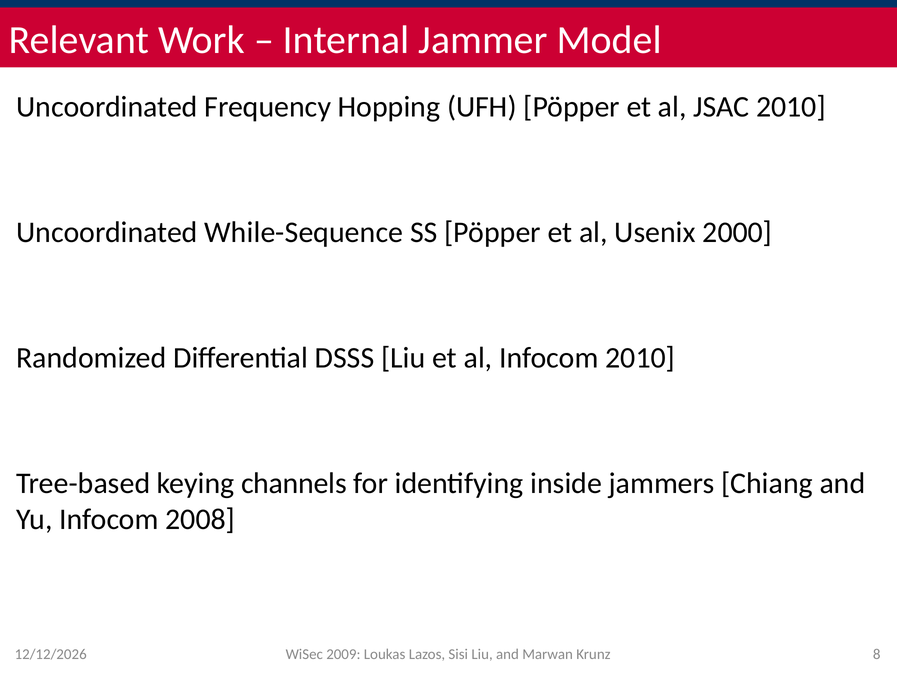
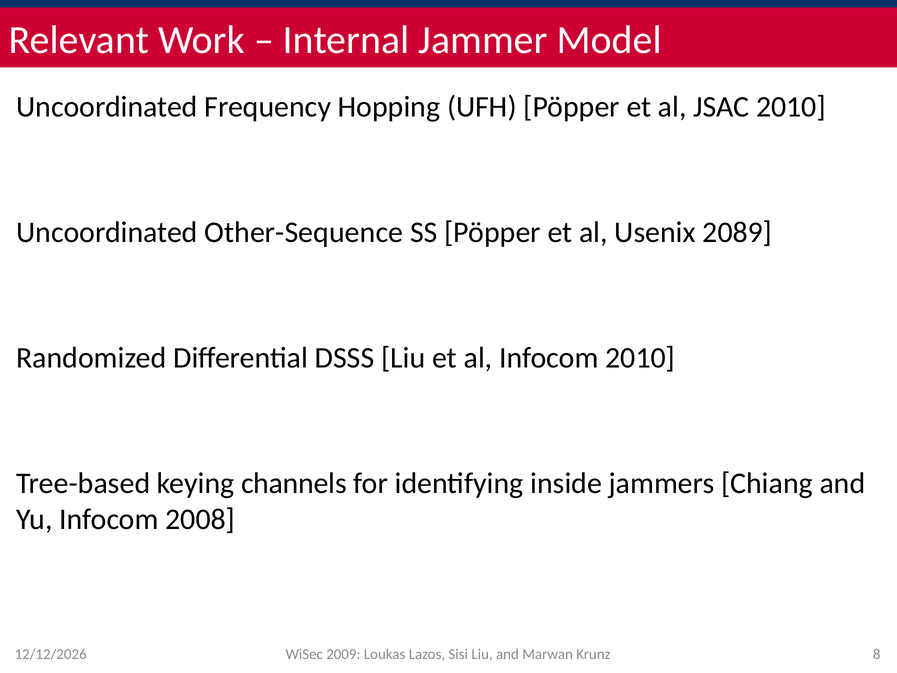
While-Sequence: While-Sequence -> Other-Sequence
2000: 2000 -> 2089
